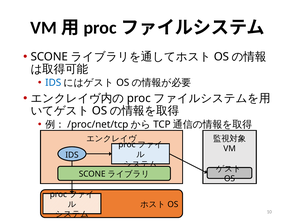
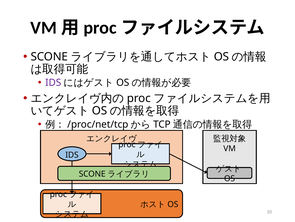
IDS at (53, 82) colour: blue -> purple
